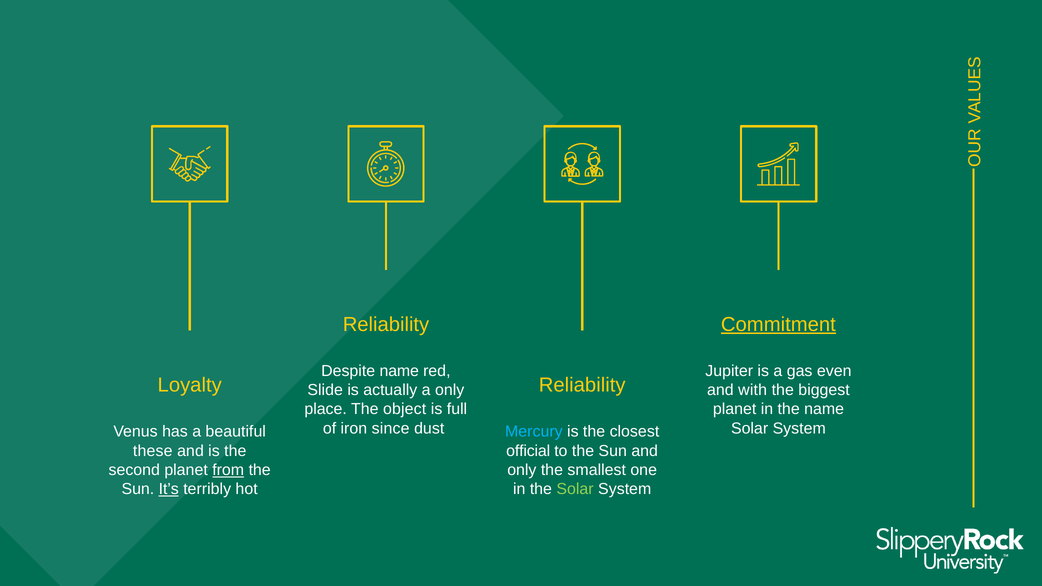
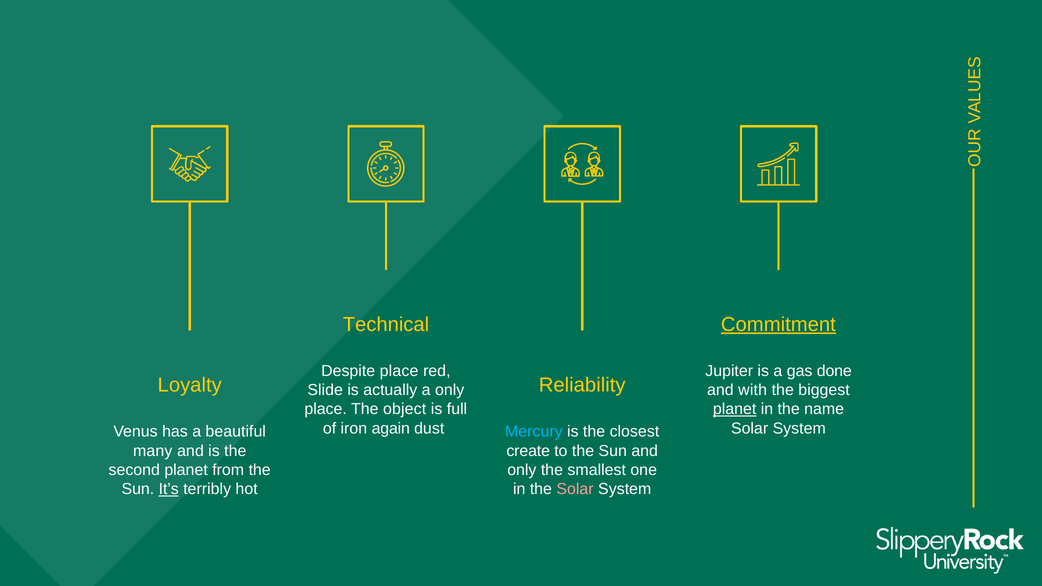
Reliability at (386, 325): Reliability -> Technical
Despite name: name -> place
even: even -> done
planet at (735, 409) underline: none -> present
since: since -> again
these: these -> many
official: official -> create
from underline: present -> none
Solar at (575, 489) colour: light green -> pink
